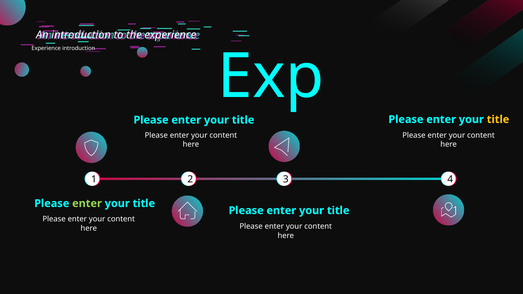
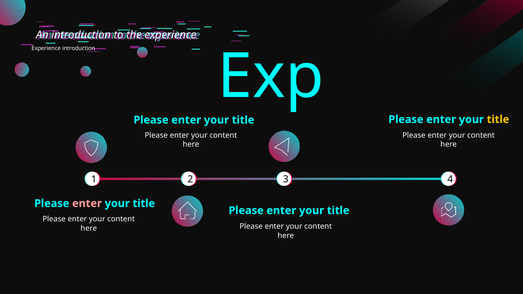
enter at (87, 204) colour: light green -> pink
